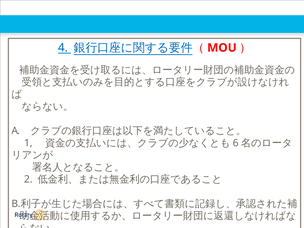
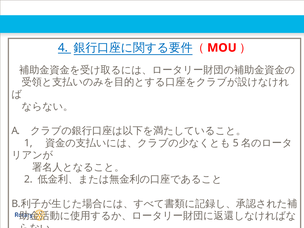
6: 6 -> 5
